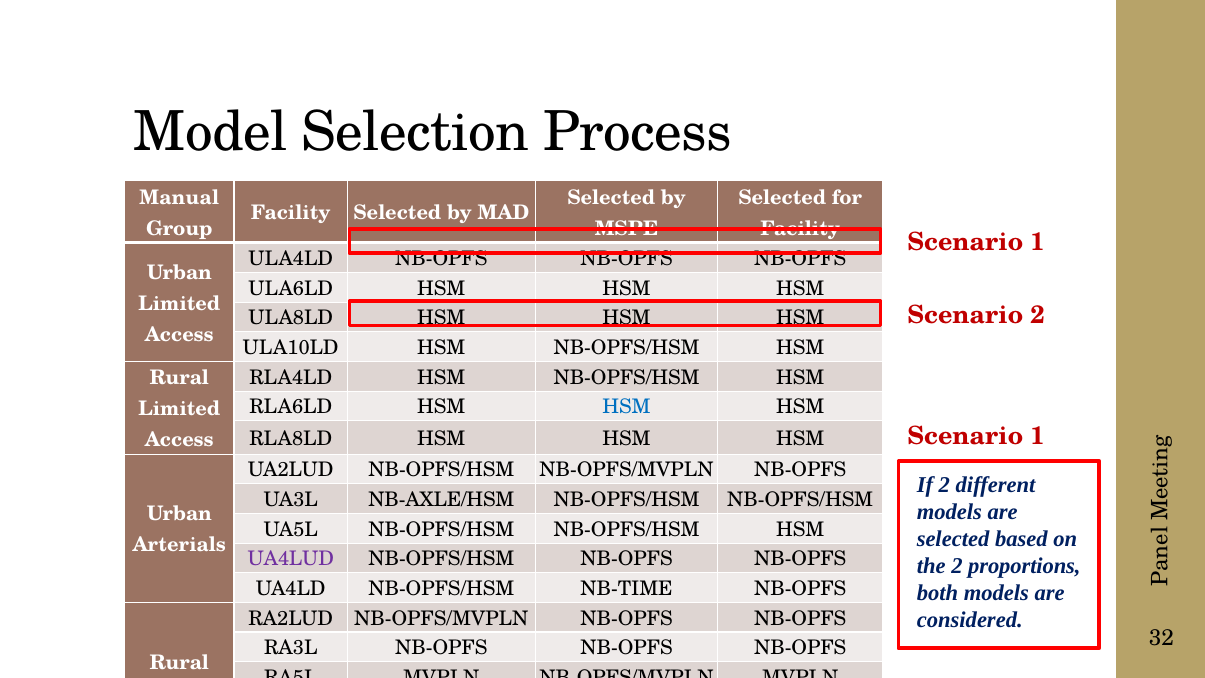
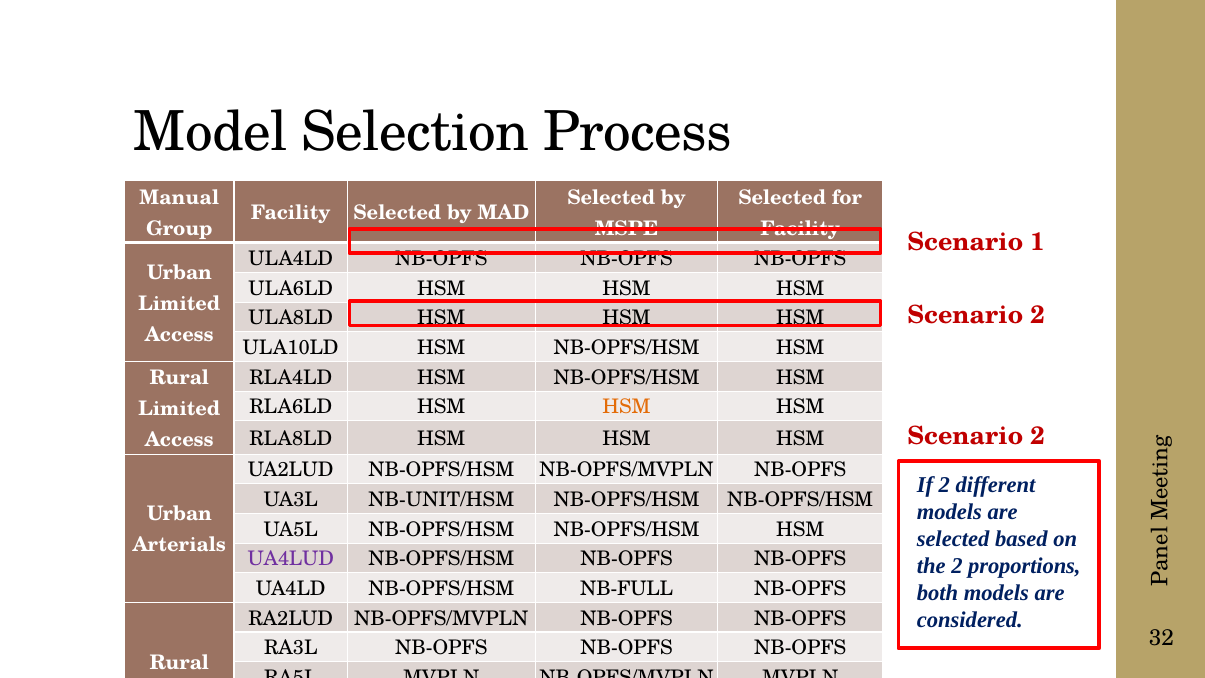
HSM at (627, 407) colour: blue -> orange
1 at (1038, 436): 1 -> 2
NB-AXLE/HSM: NB-AXLE/HSM -> NB-UNIT/HSM
NB-TIME: NB-TIME -> NB-FULL
